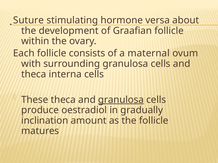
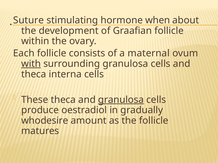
versa: versa -> when
with underline: none -> present
inclination: inclination -> whodesire
